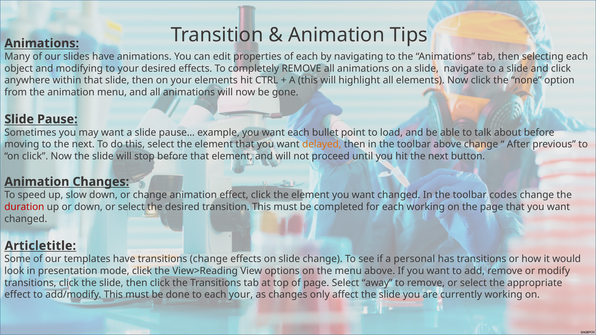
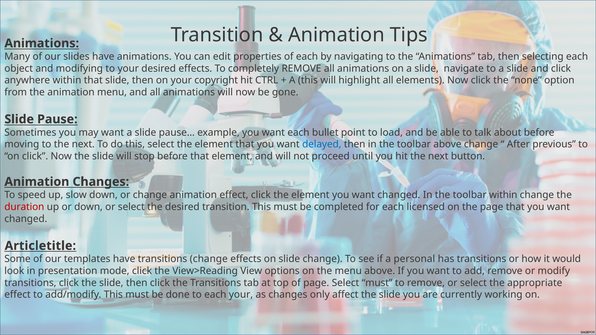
your elements: elements -> copyright
delayed colour: orange -> blue
toolbar codes: codes -> within
each working: working -> licensed
Select away: away -> must
